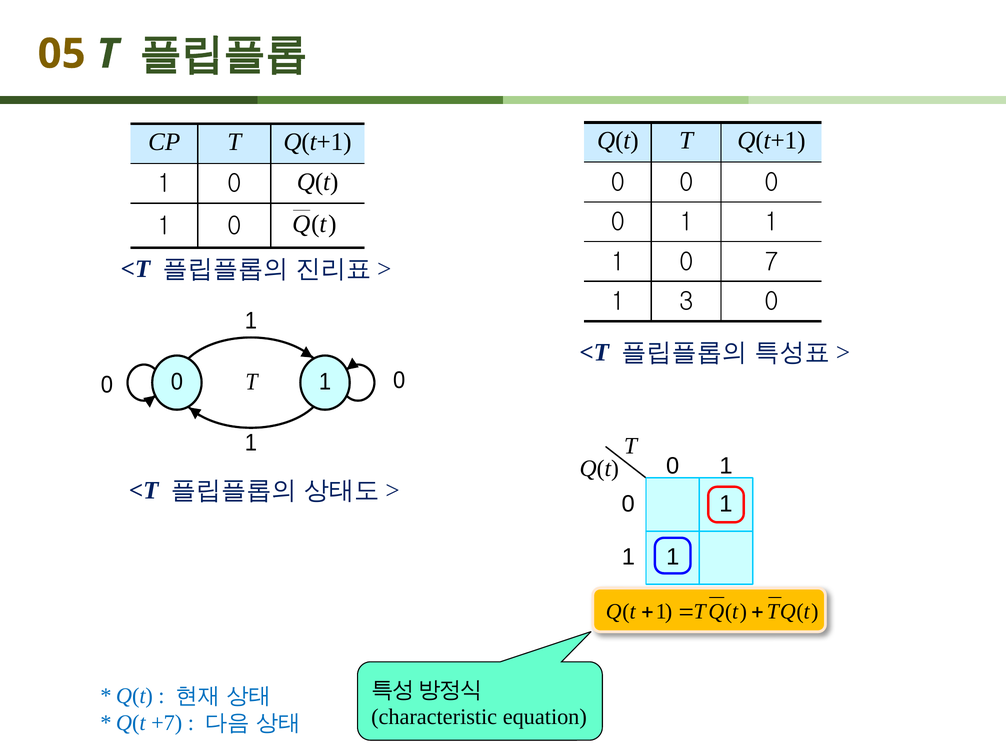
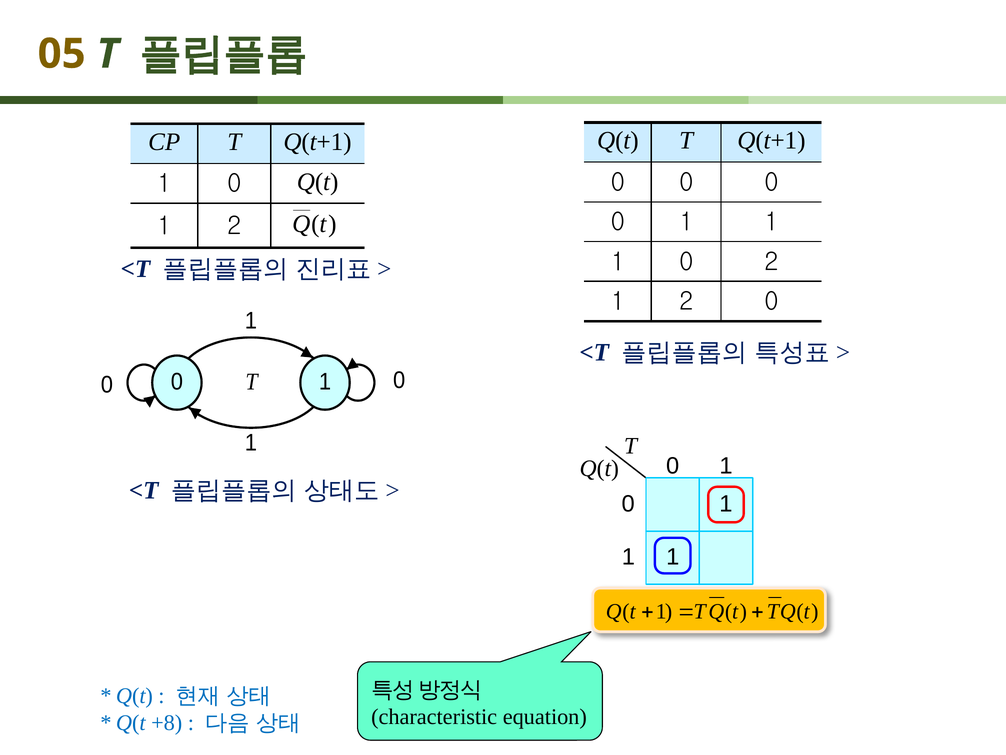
0 at (234, 226): 0 -> 2
0 7: 7 -> 2
3 at (686, 301): 3 -> 2
+7: +7 -> +8
